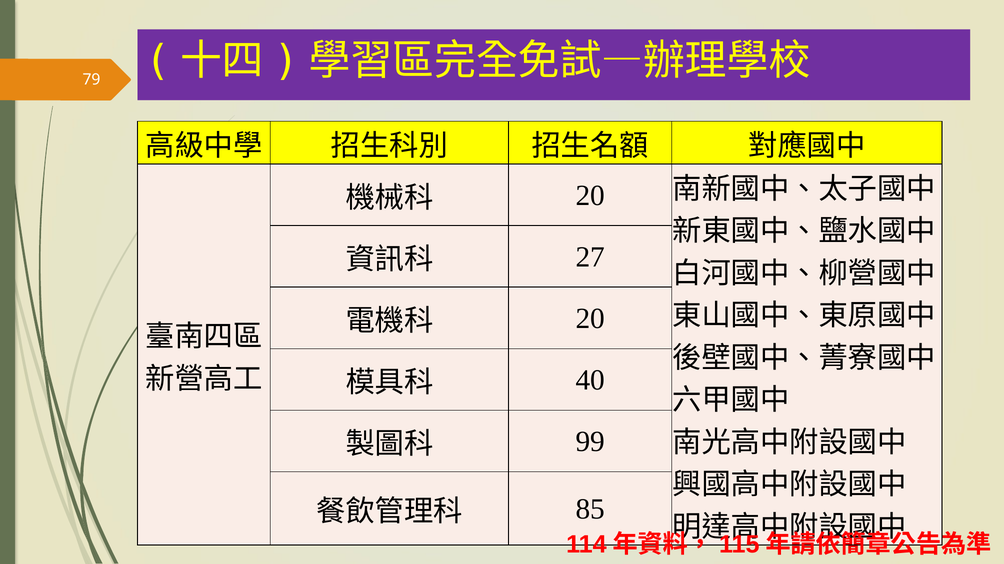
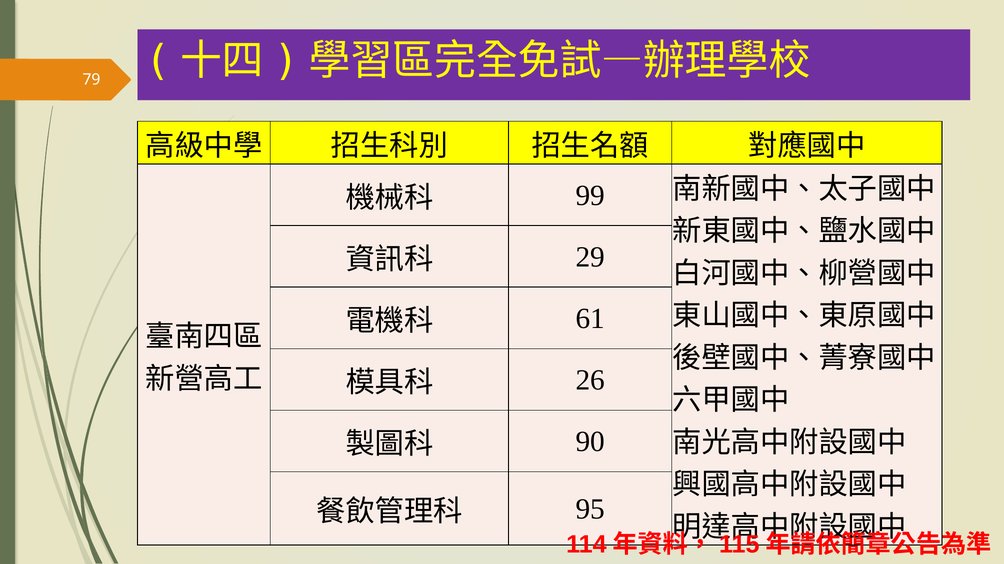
20 at (590, 196): 20 -> 99
27: 27 -> 29
20 at (590, 319): 20 -> 61
40: 40 -> 26
99: 99 -> 90
85: 85 -> 95
